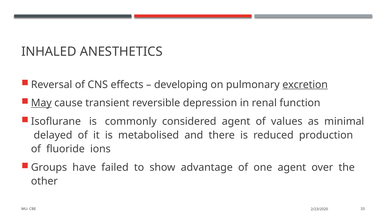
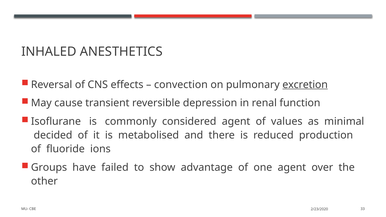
developing: developing -> convection
May underline: present -> none
delayed: delayed -> decided
